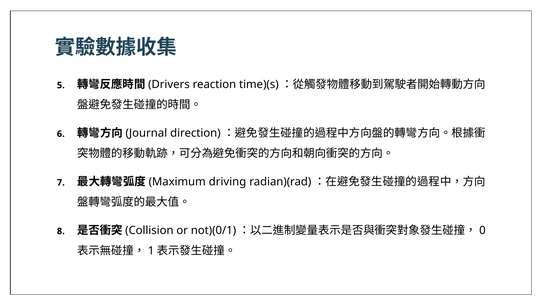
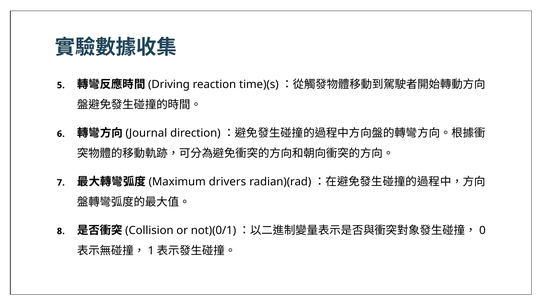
Drivers: Drivers -> Driving
driving: driving -> drivers
